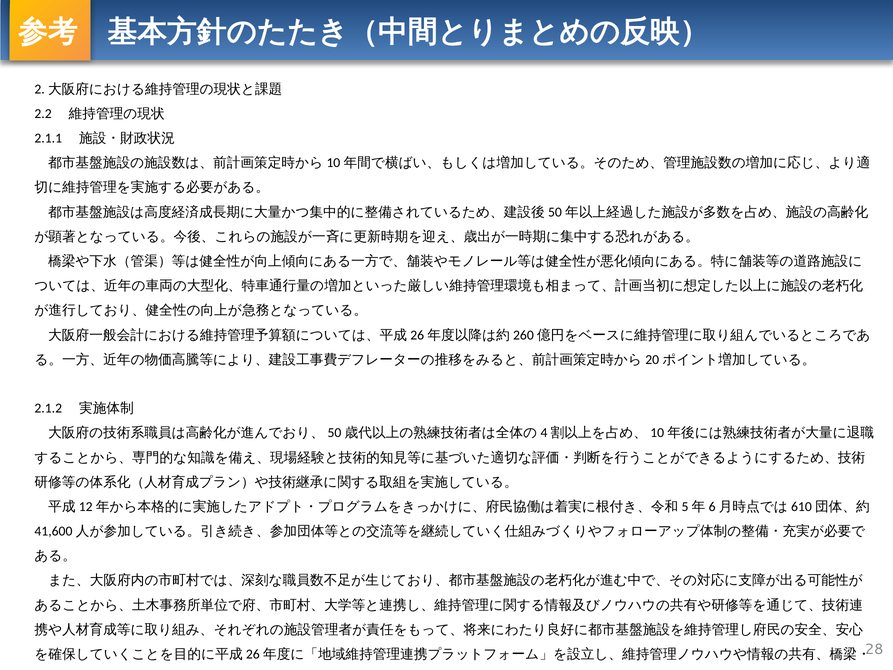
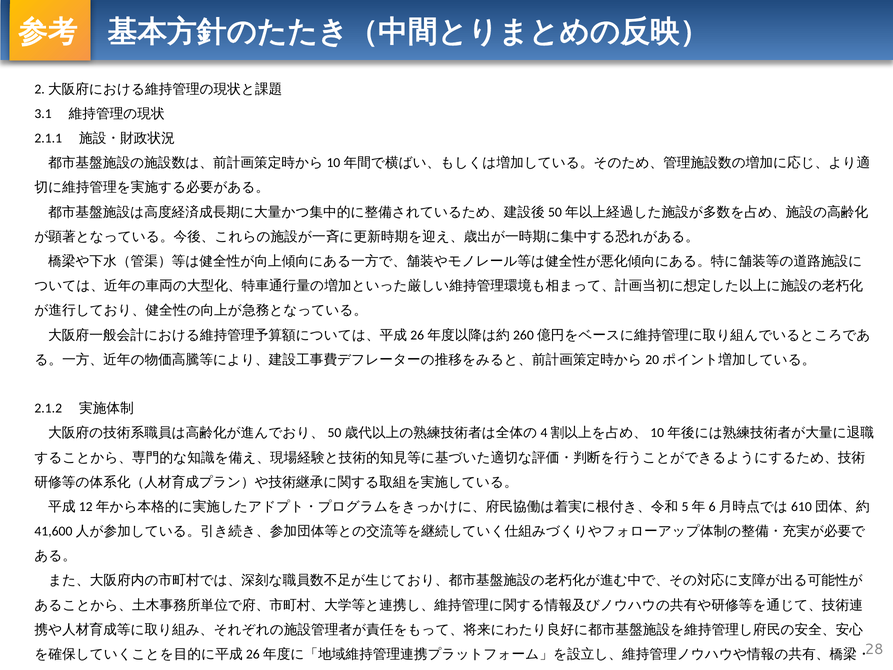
2.2: 2.2 -> 3.1
